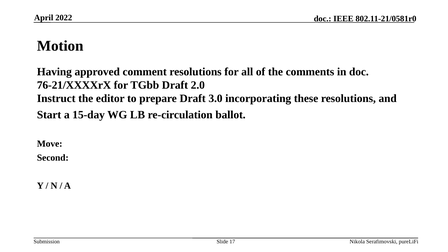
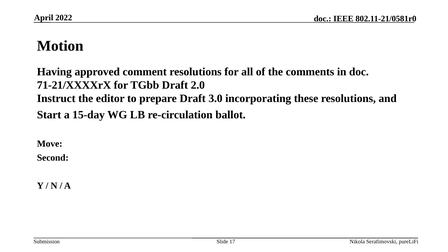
76-21/XXXXrX: 76-21/XXXXrX -> 71-21/XXXXrX
